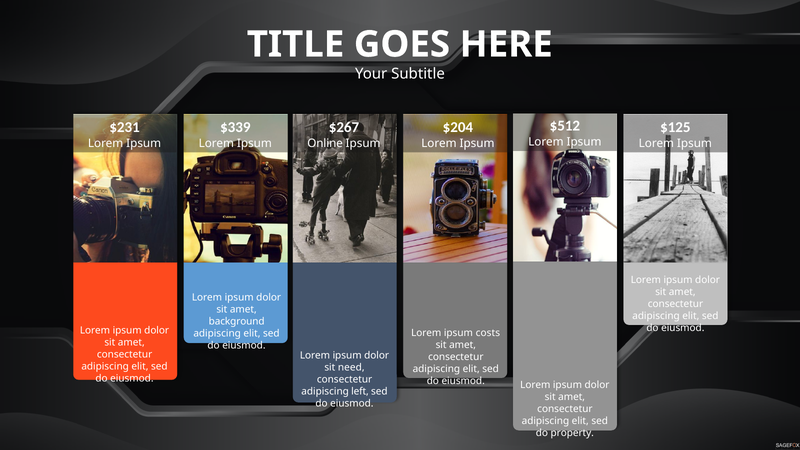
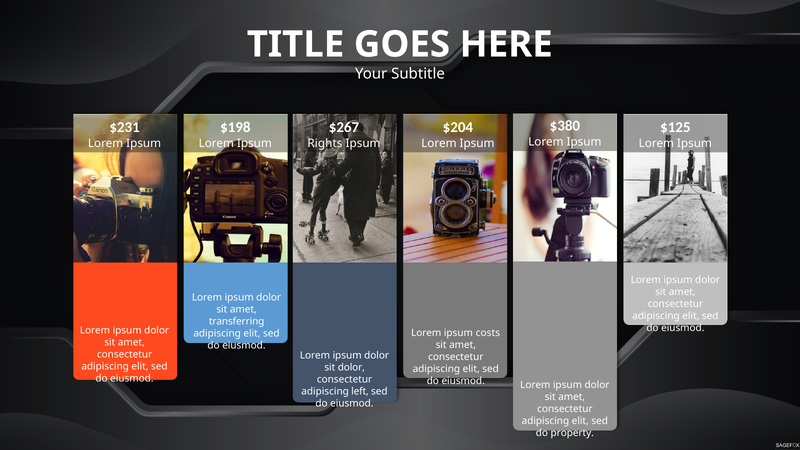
$512: $512 -> $380
$339: $339 -> $198
Online: Online -> Rights
background: background -> transferring
sit need: need -> dolor
